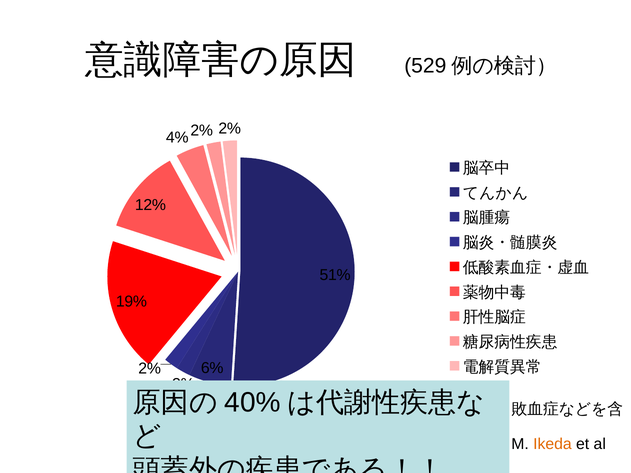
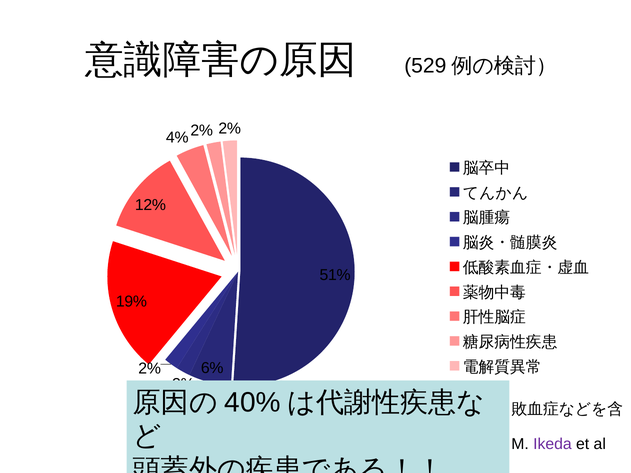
Ikeda colour: orange -> purple
